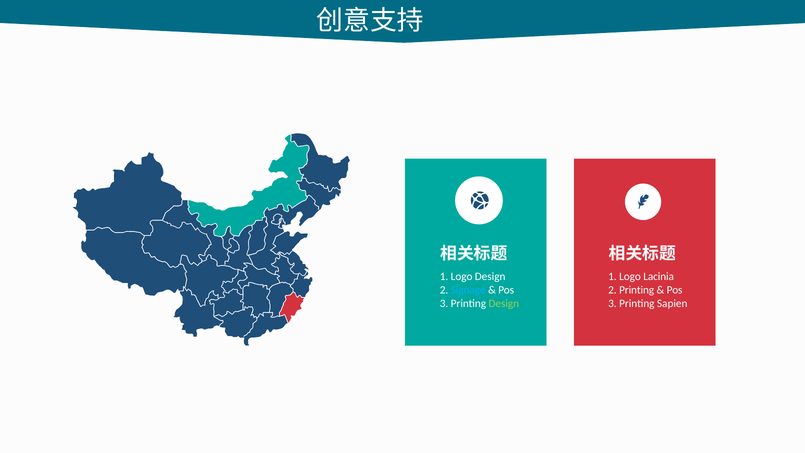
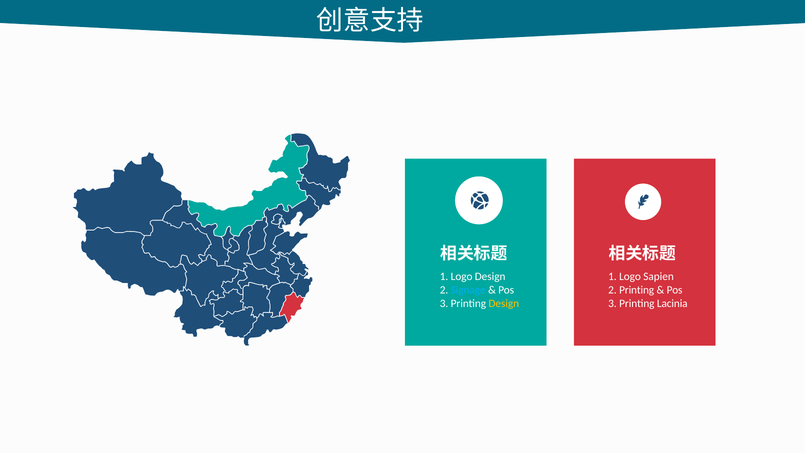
Lacinia: Lacinia -> Sapien
Design at (504, 303) colour: light green -> yellow
Sapien: Sapien -> Lacinia
